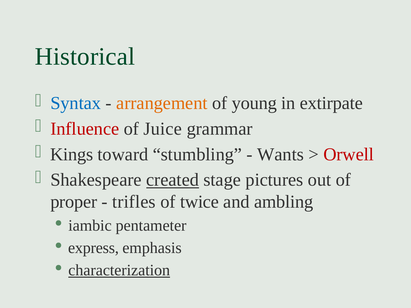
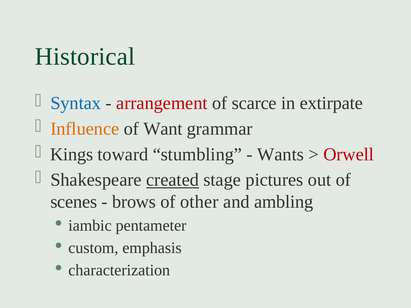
arrangement colour: orange -> red
young: young -> scarce
Influence colour: red -> orange
Juice: Juice -> Want
proper: proper -> scenes
trifles: trifles -> brows
twice: twice -> other
express: express -> custom
characterization underline: present -> none
